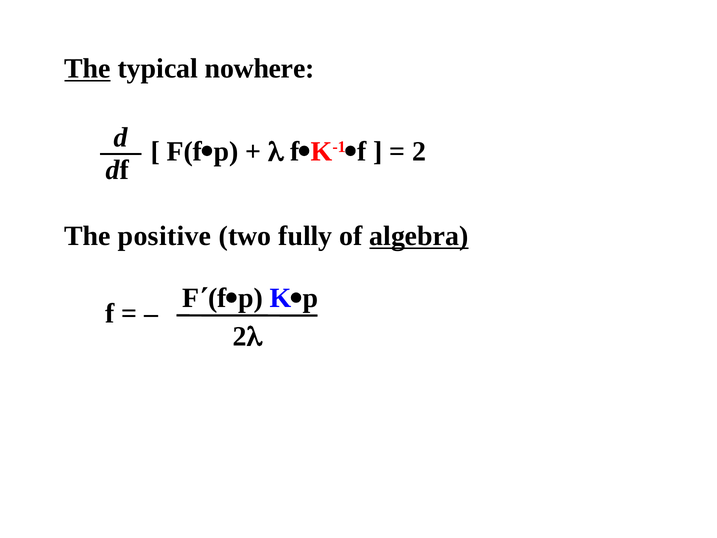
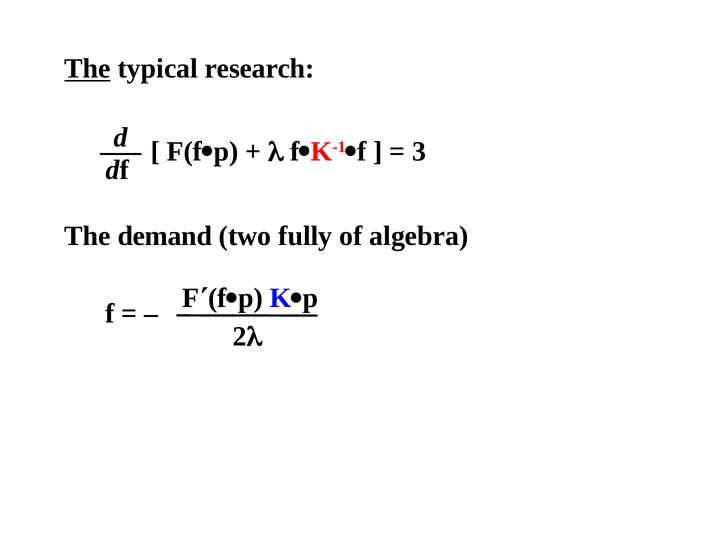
nowhere: nowhere -> research
2 at (419, 151): 2 -> 3
positive: positive -> demand
algebra underline: present -> none
